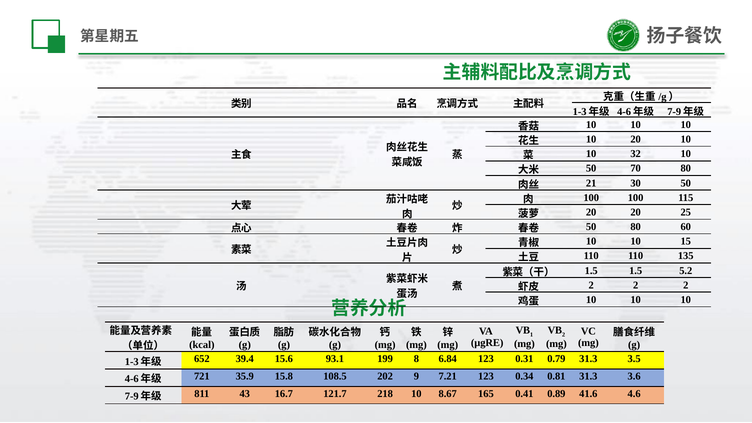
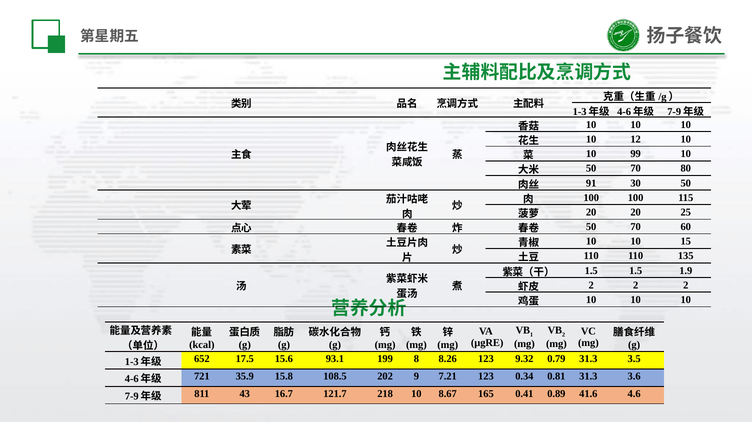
10 20: 20 -> 12
32: 32 -> 99
21: 21 -> 91
80 at (636, 227): 80 -> 70
5.2: 5.2 -> 1.9
39.4: 39.4 -> 17.5
6.84: 6.84 -> 8.26
0.31: 0.31 -> 9.32
